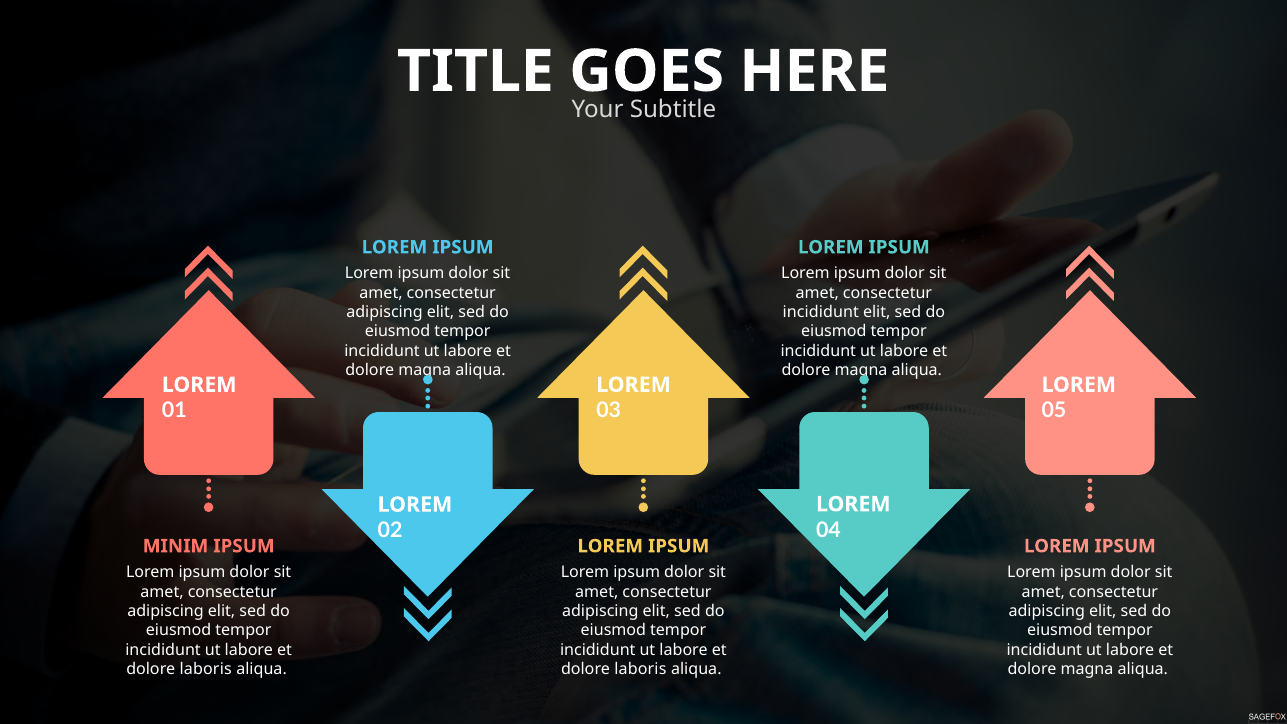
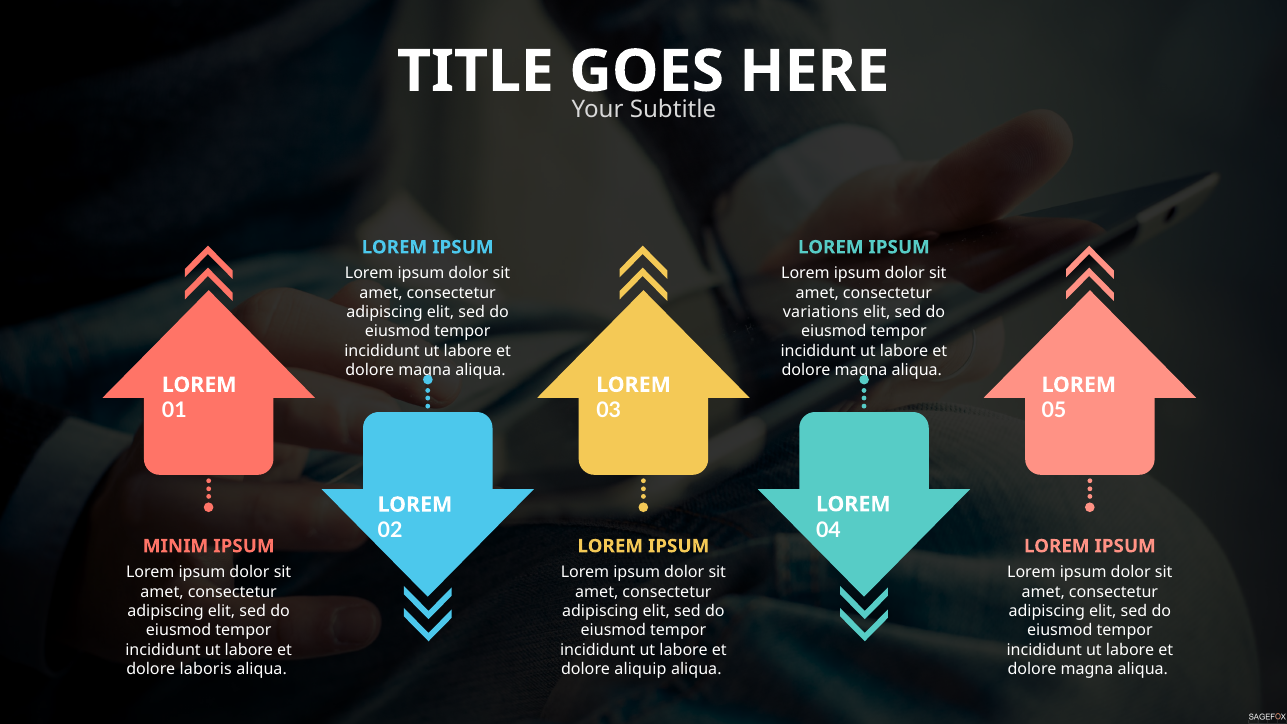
incididunt at (821, 312): incididunt -> variations
laboris at (640, 669): laboris -> aliquip
